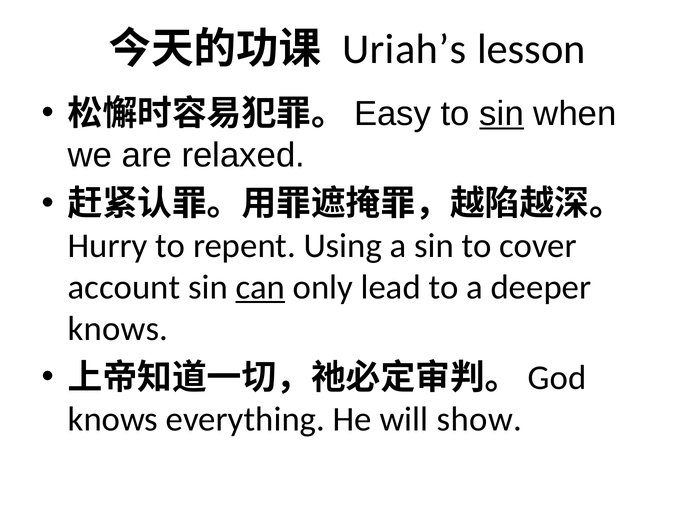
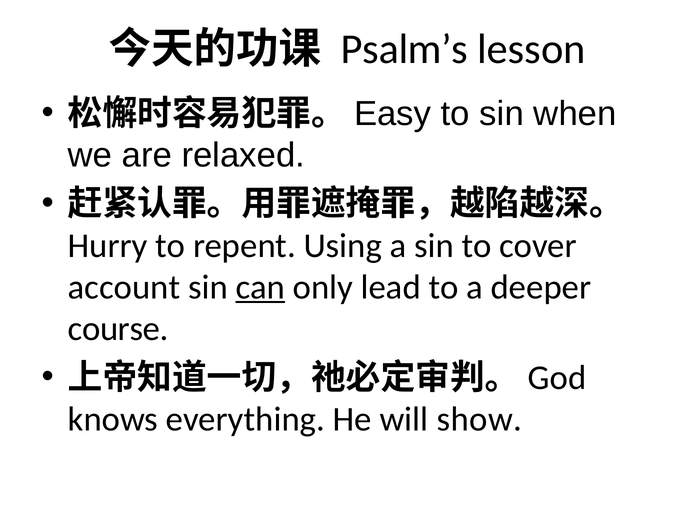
Uriah’s: Uriah’s -> Psalm’s
sin at (502, 114) underline: present -> none
knows at (118, 329): knows -> course
